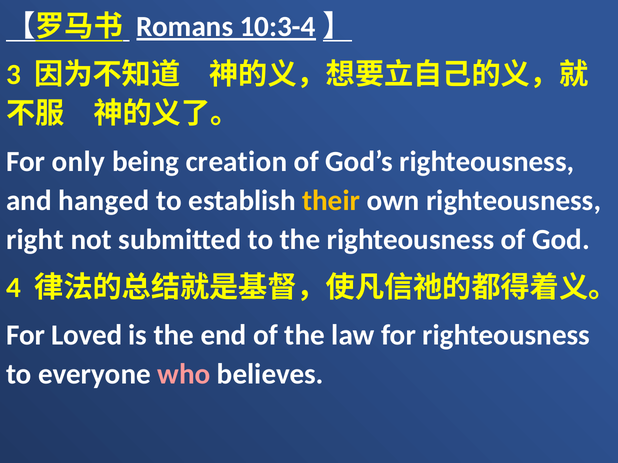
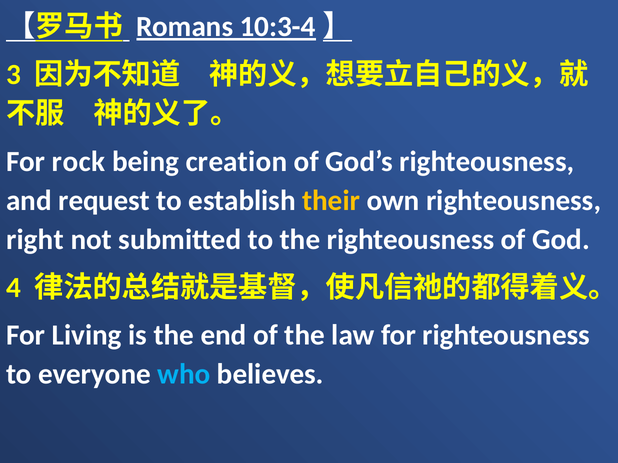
only: only -> rock
hanged: hanged -> request
Loved: Loved -> Living
who colour: pink -> light blue
